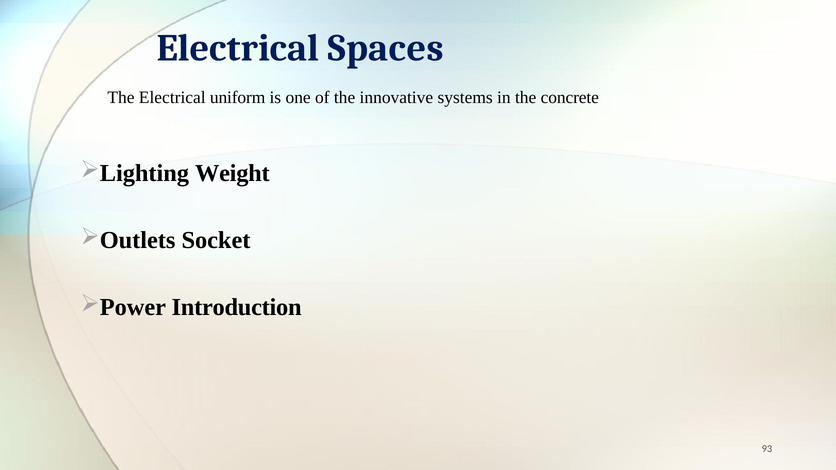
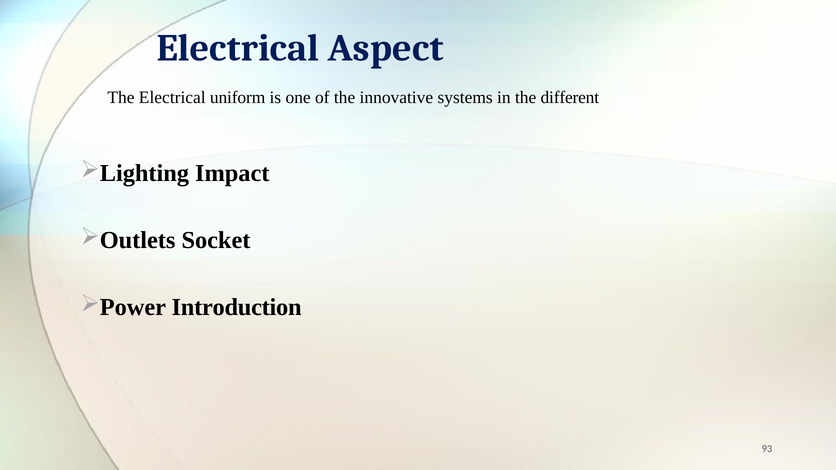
Spaces: Spaces -> Aspect
concrete: concrete -> different
Weight: Weight -> Impact
